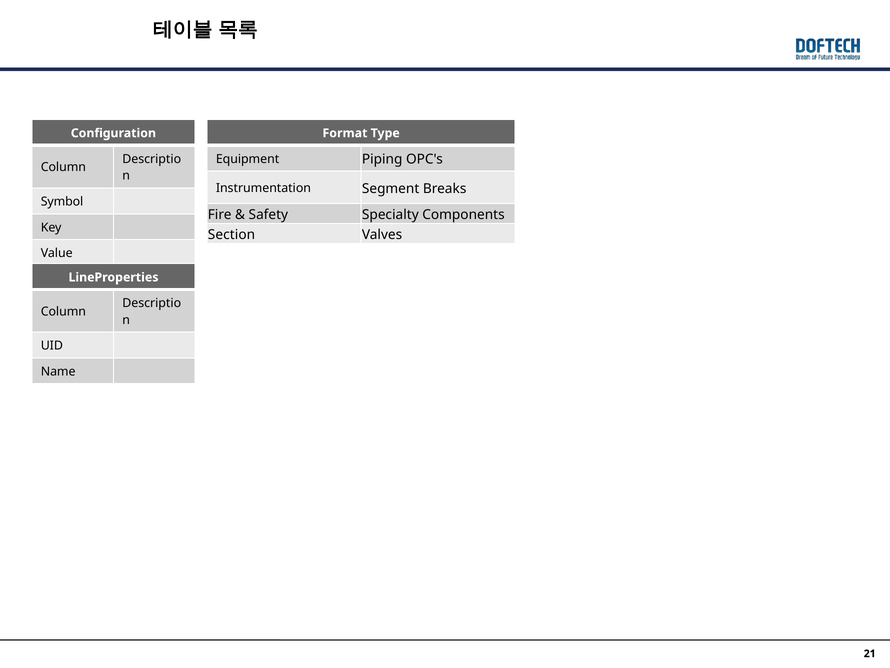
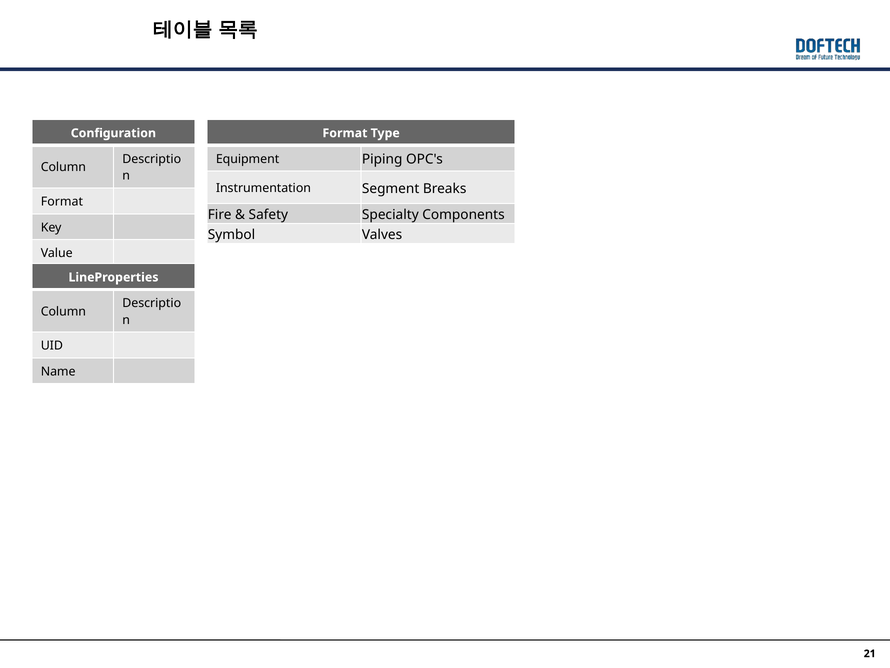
Symbol at (62, 201): Symbol -> Format
Section: Section -> Symbol
